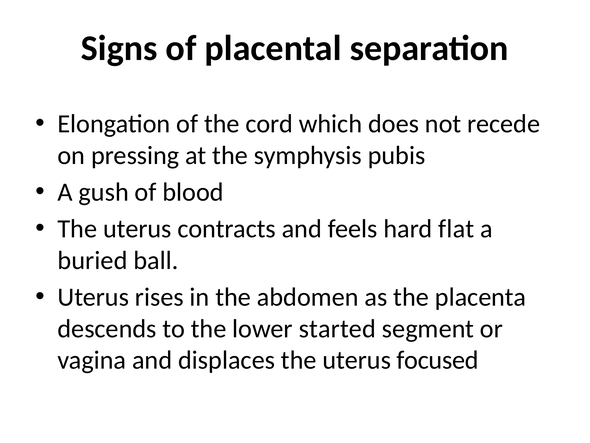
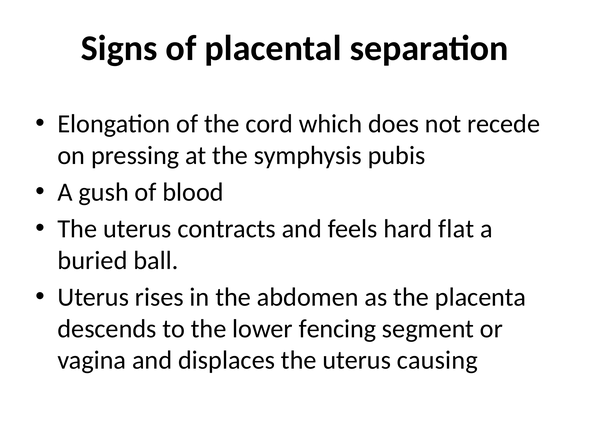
started: started -> fencing
focused: focused -> causing
